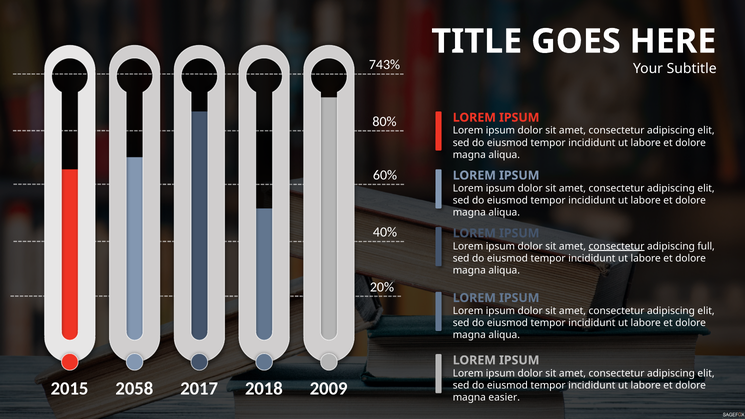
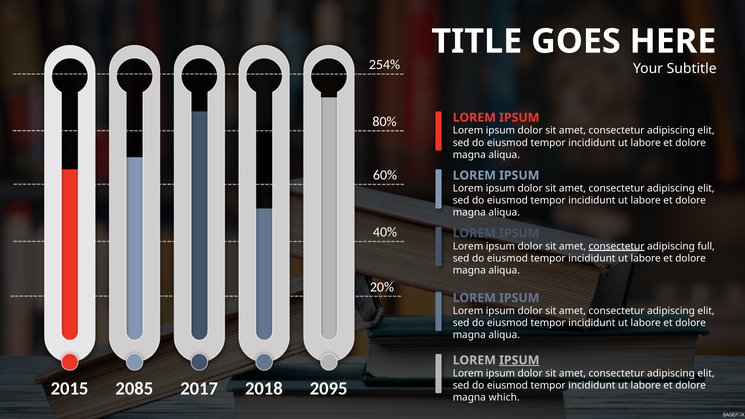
743%: 743% -> 254%
IPSUM at (519, 360) underline: none -> present
2058: 2058 -> 2085
2009: 2009 -> 2095
easier: easier -> which
